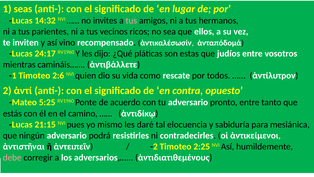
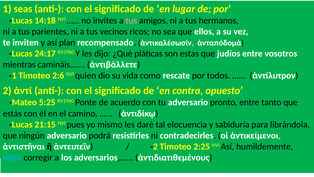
14:32: 14:32 -> 14:18
vino: vino -> plan
mesiánica: mesiánica -> librándola
debe colour: pink -> light blue
